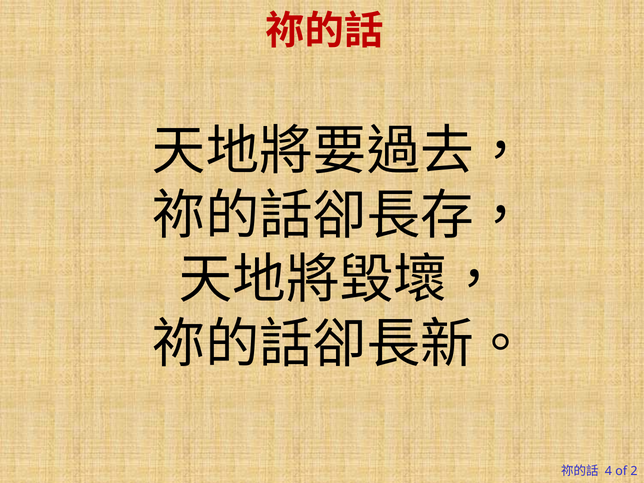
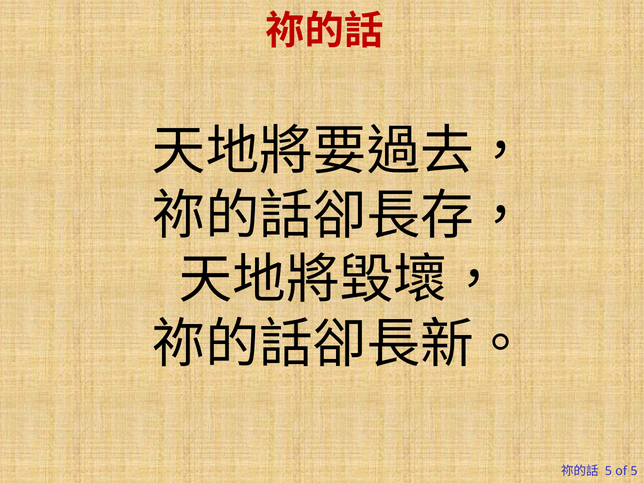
4 at (608, 471): 4 -> 5
of 2: 2 -> 5
